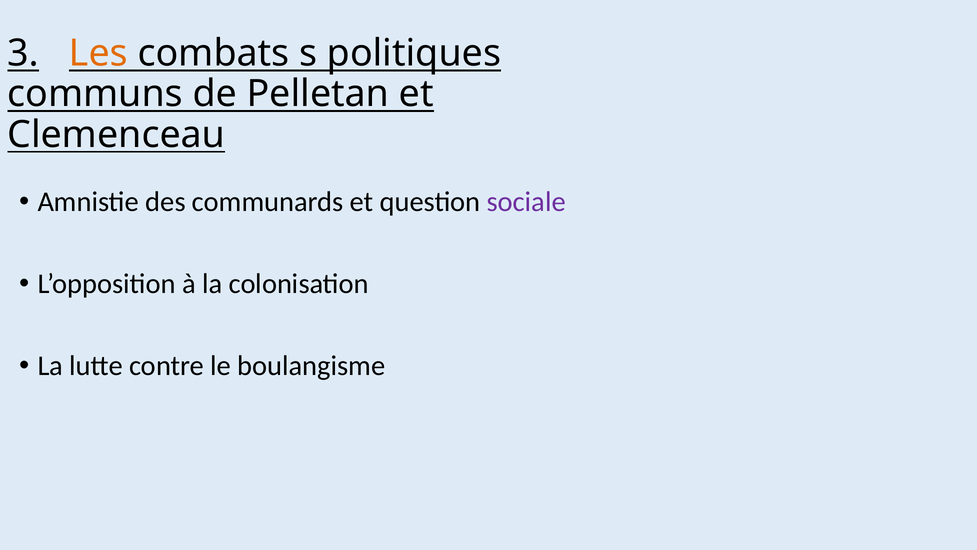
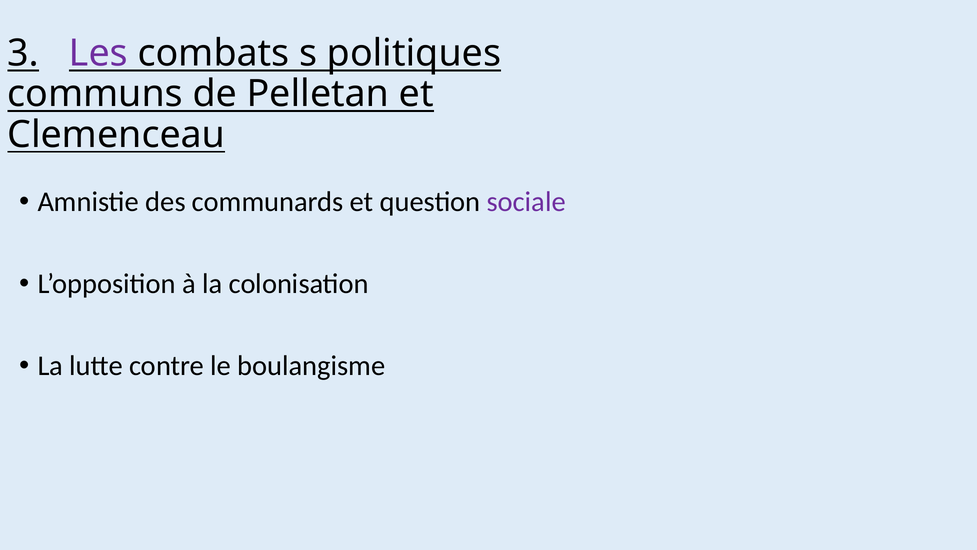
Les colour: orange -> purple
